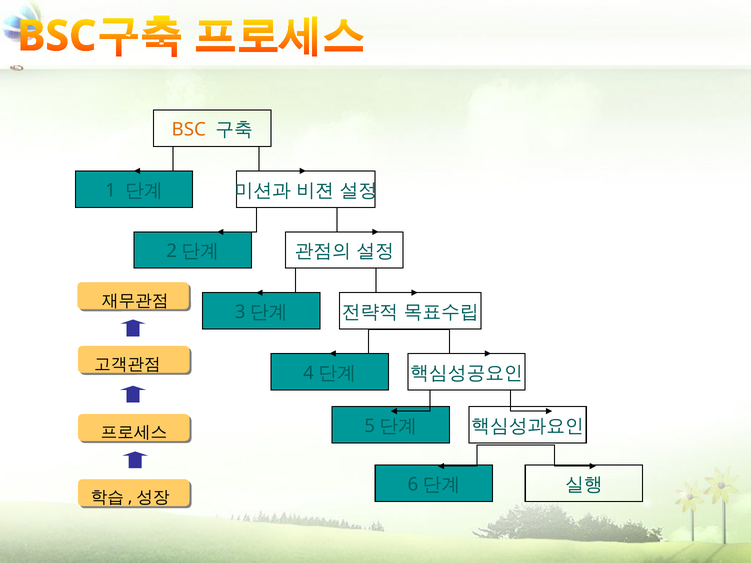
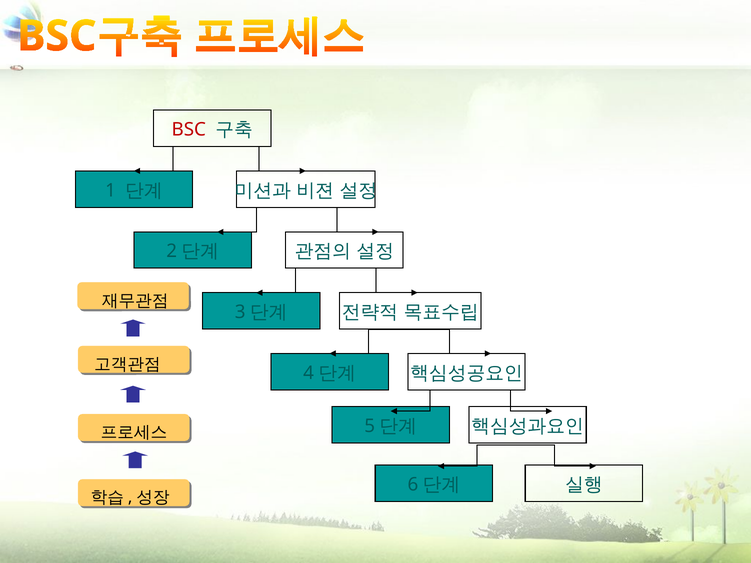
BSC colour: orange -> red
